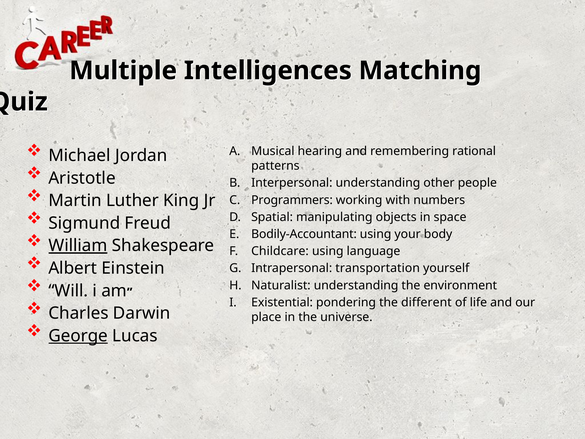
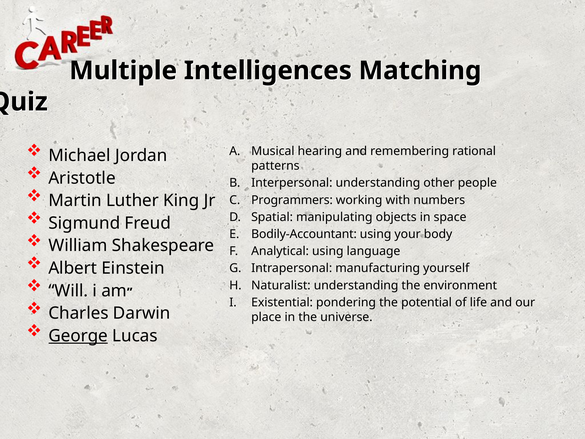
William underline: present -> none
Childcare: Childcare -> Analytical
transportation: transportation -> manufacturing
different: different -> potential
